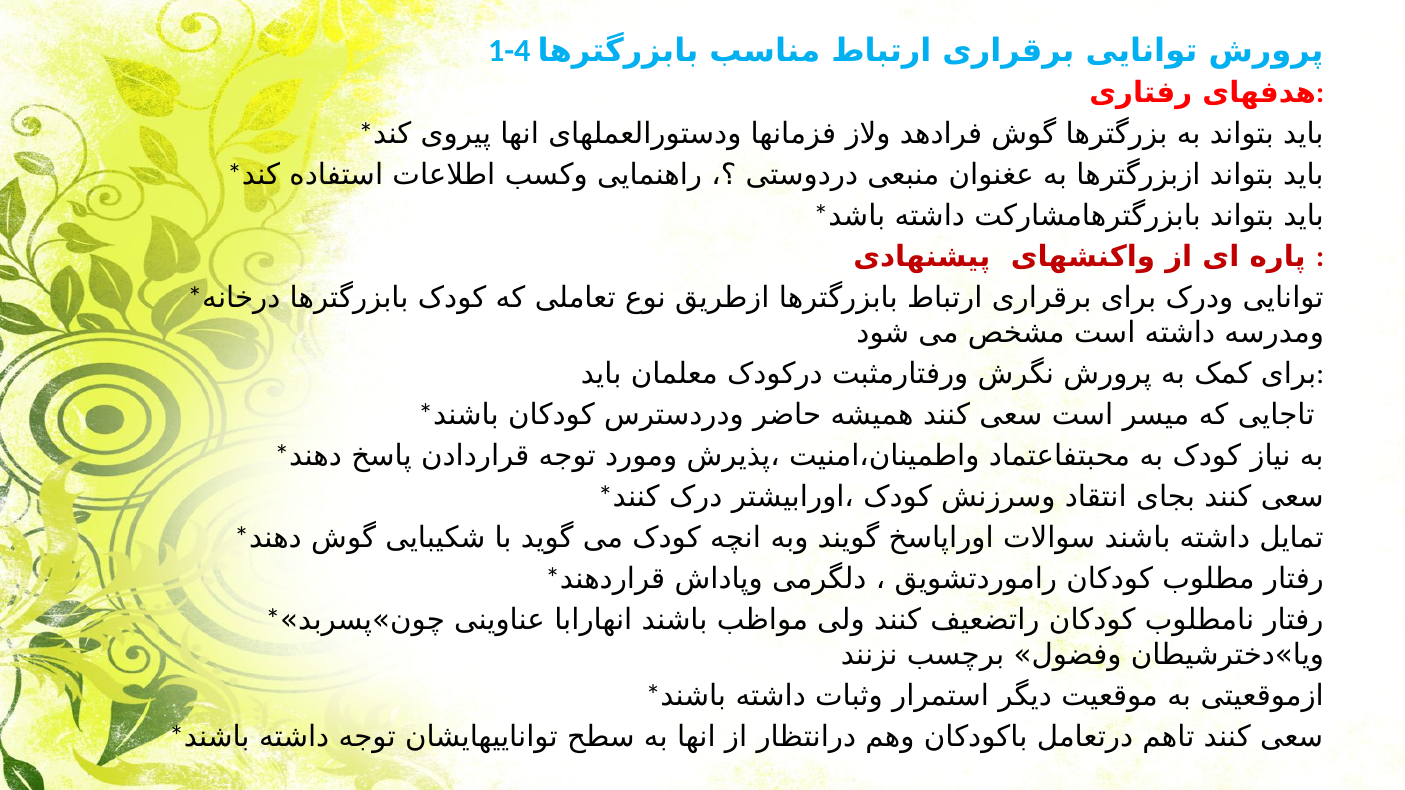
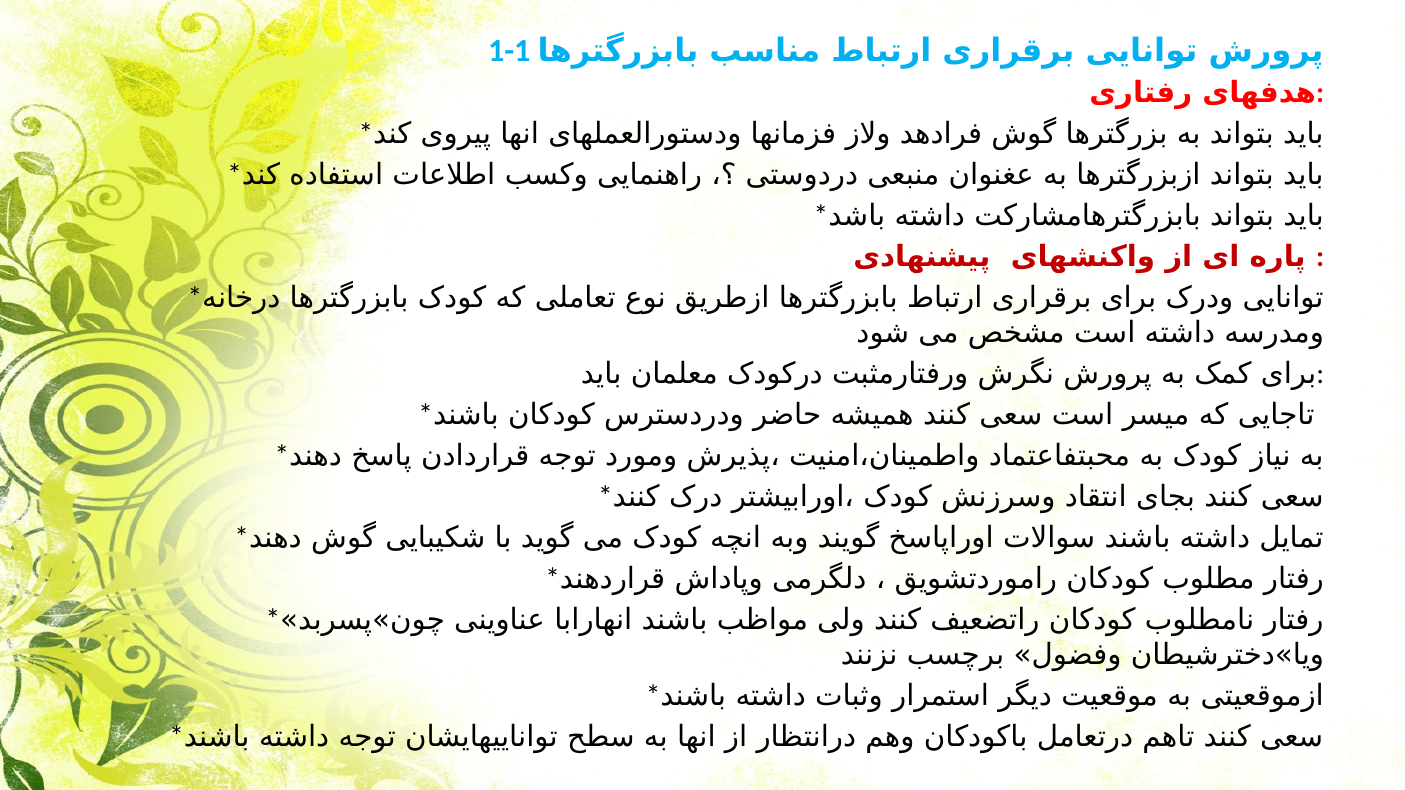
1-4: 1-4 -> 1-1
